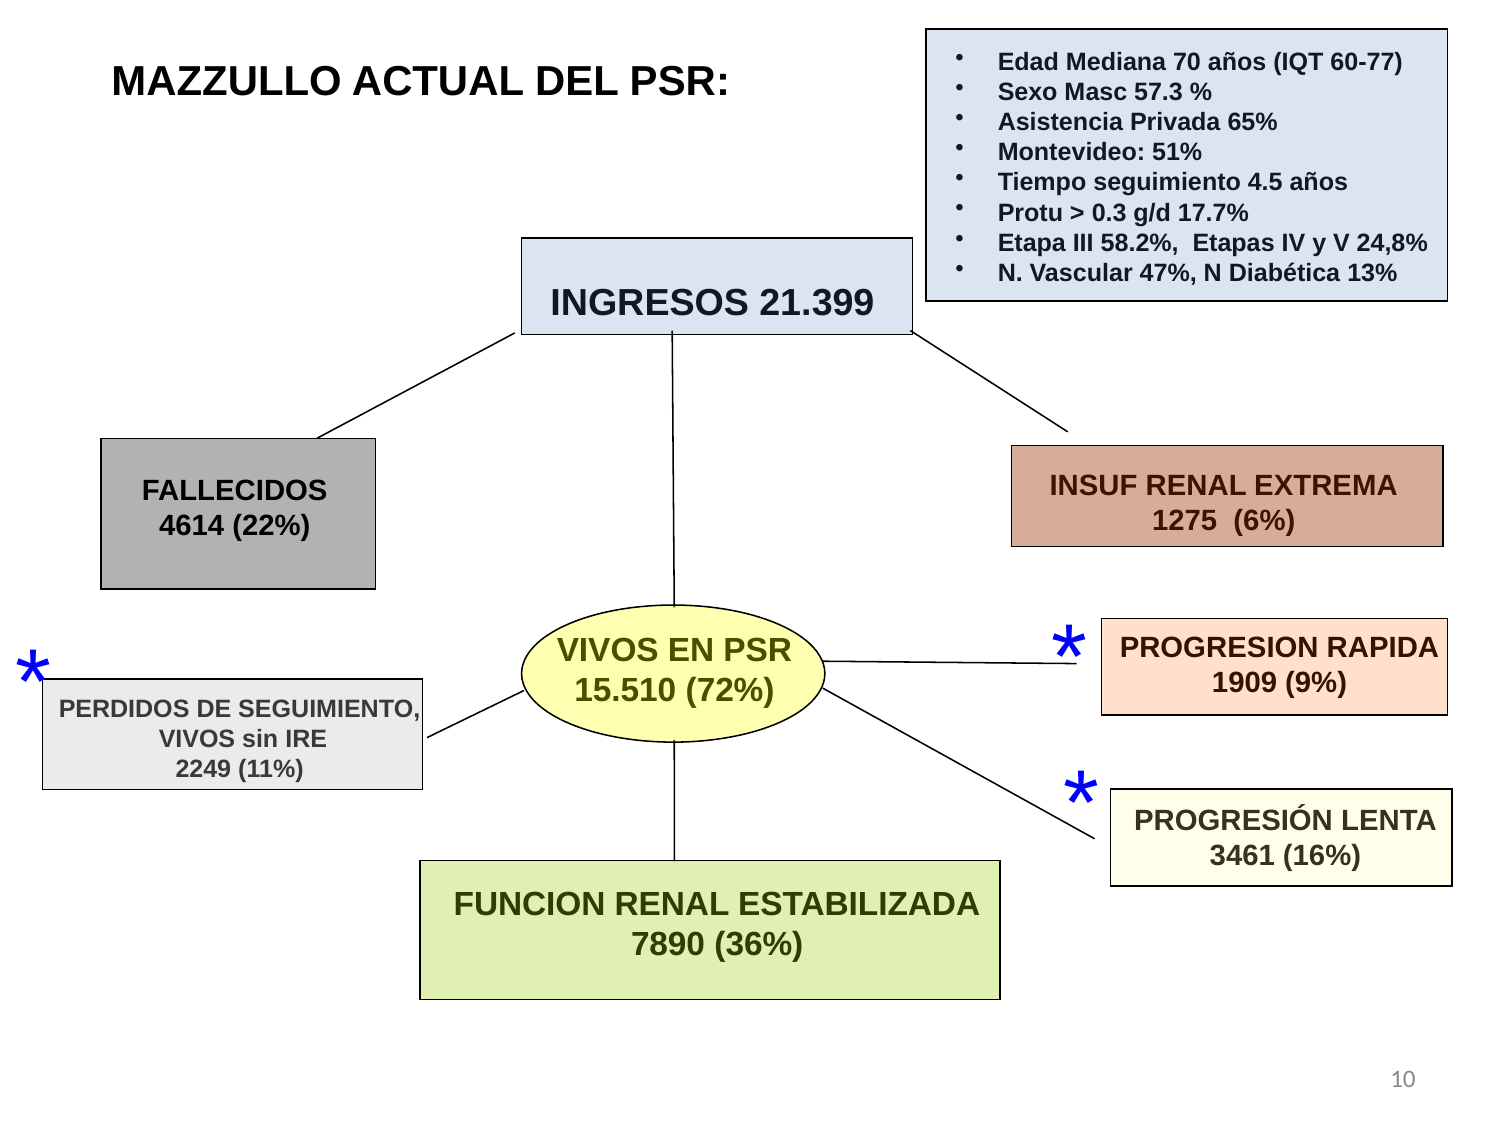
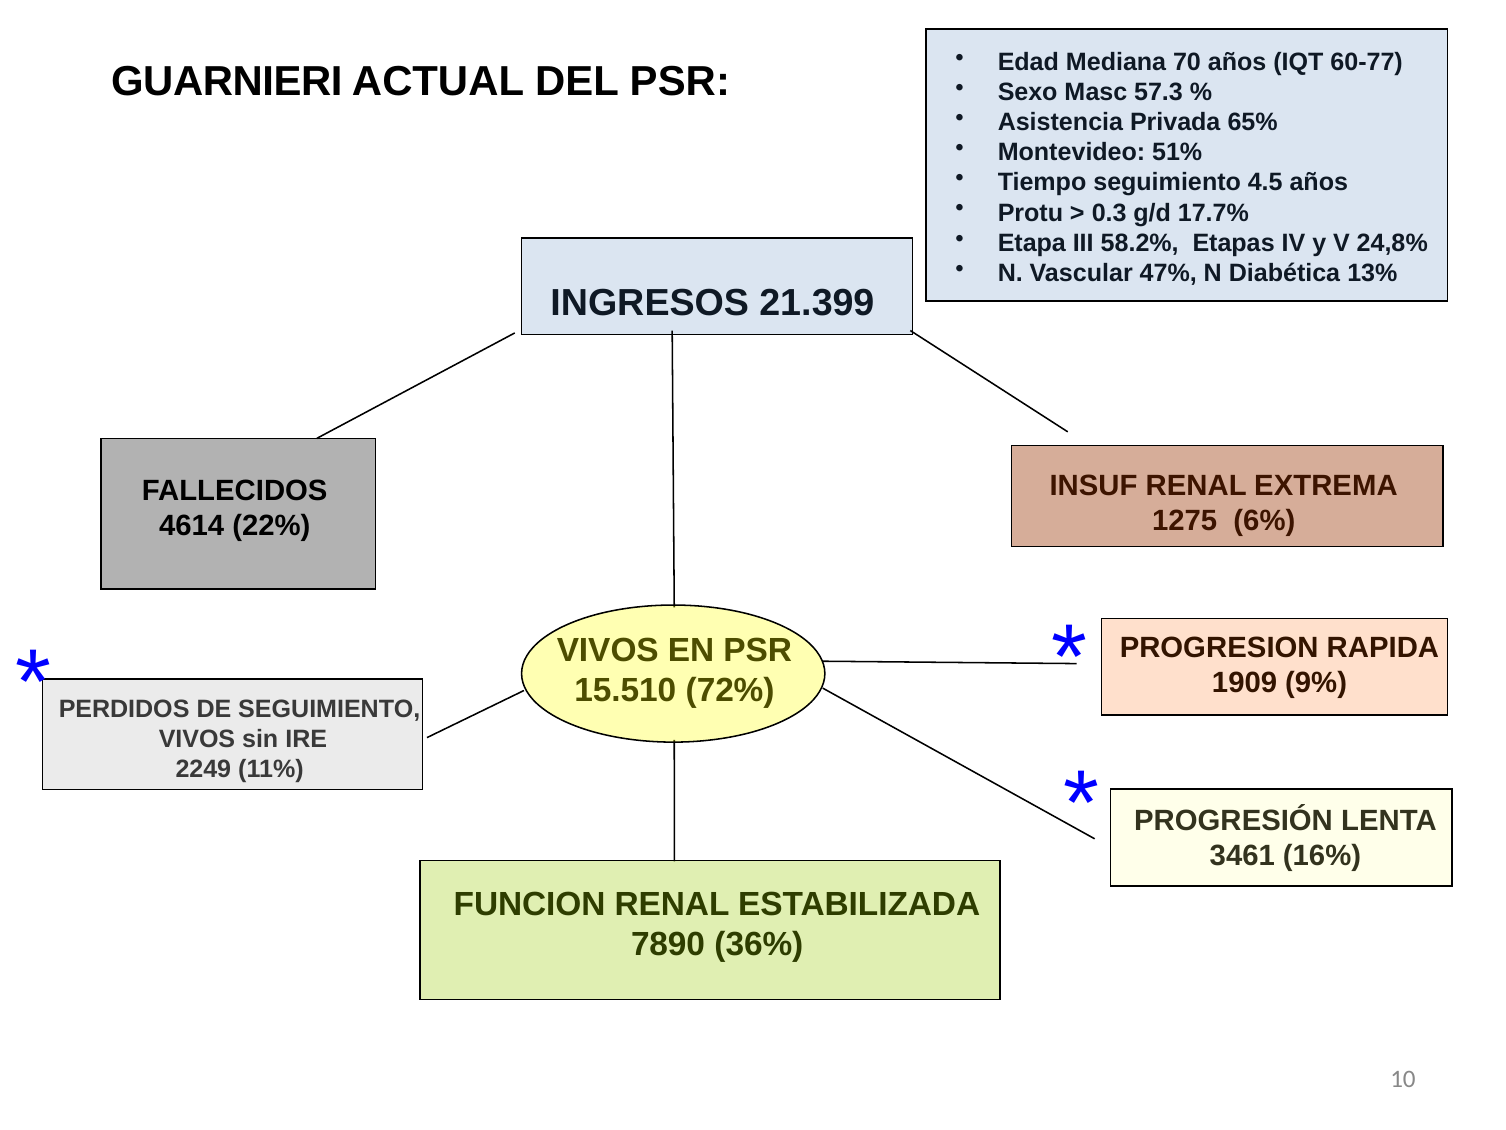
MAZZULLO: MAZZULLO -> GUARNIERI
